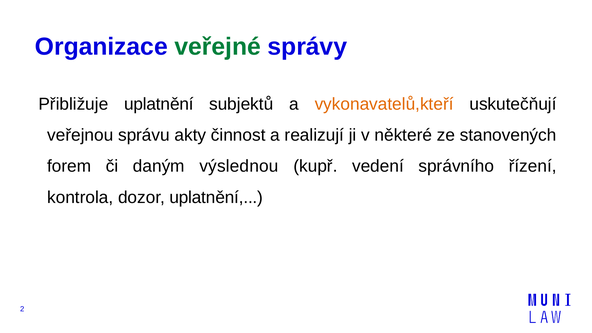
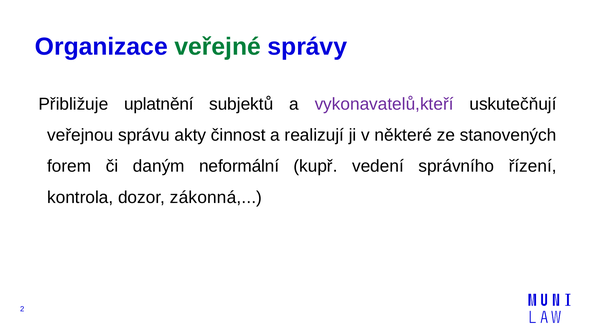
vykonavatelů,kteří colour: orange -> purple
výslednou: výslednou -> neformální
dozor uplatnění: uplatnění -> zákonná
